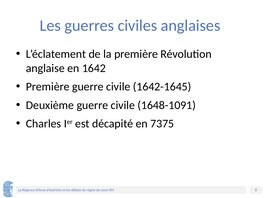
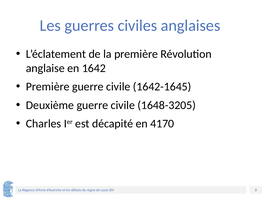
1648-1091: 1648-1091 -> 1648-3205
7375: 7375 -> 4170
